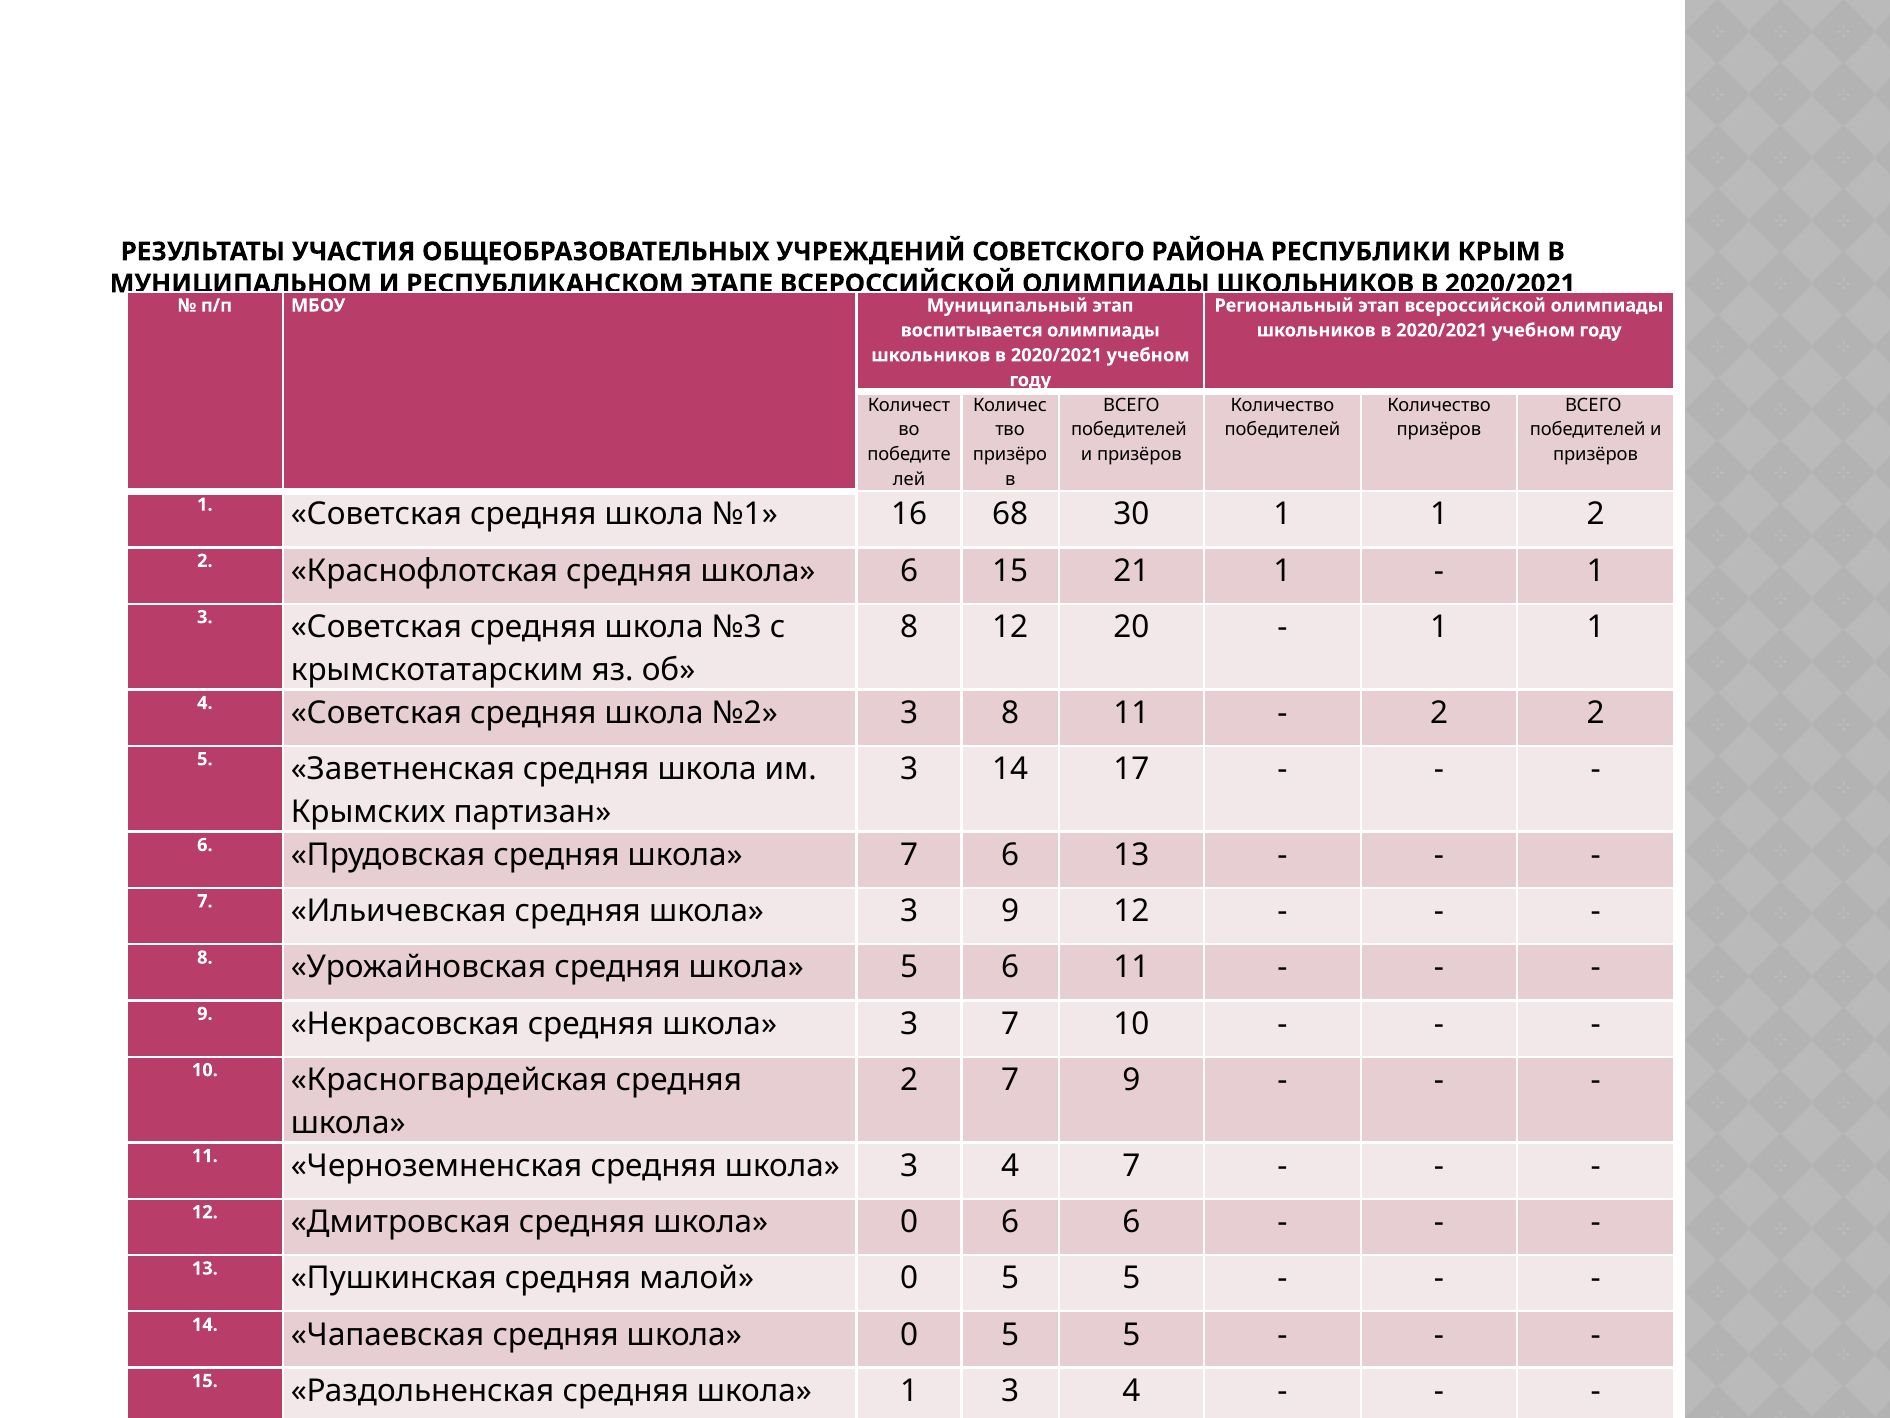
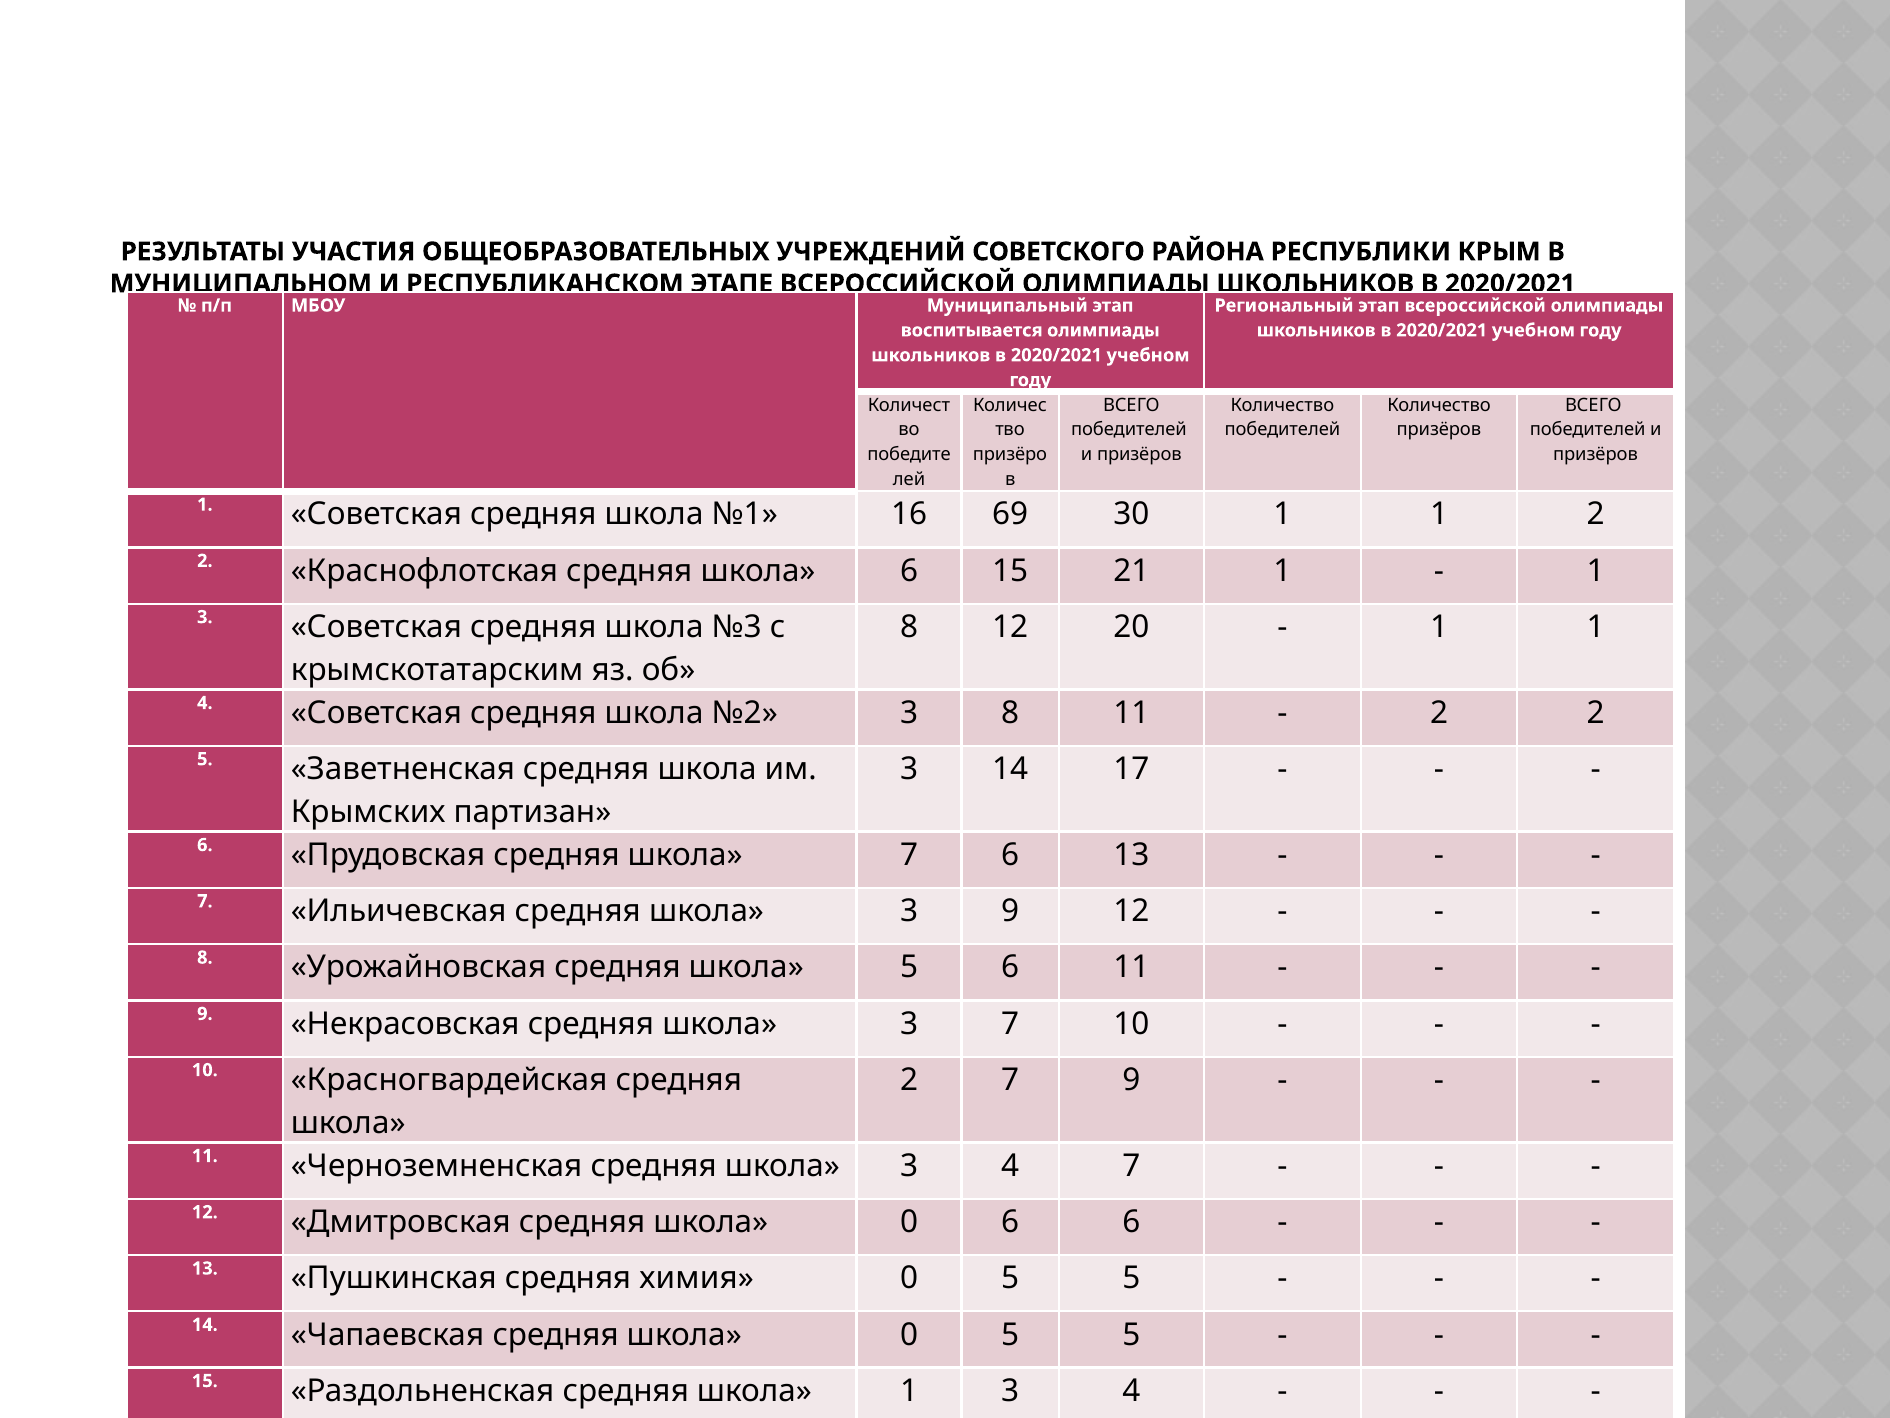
68: 68 -> 69
малой: малой -> химия
